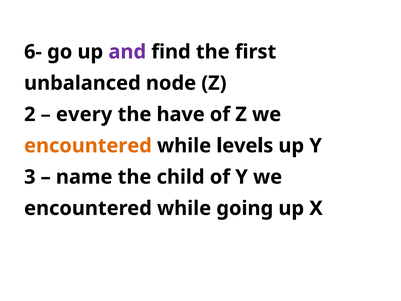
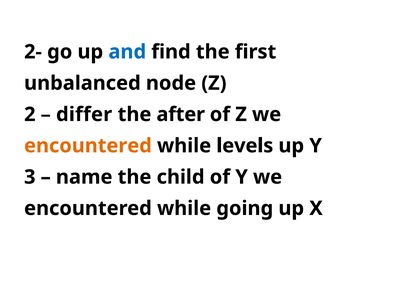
6-: 6- -> 2-
and colour: purple -> blue
every: every -> differ
have: have -> after
